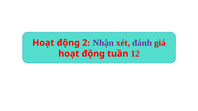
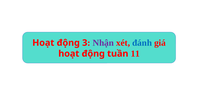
2: 2 -> 3
đánh colour: purple -> blue
12: 12 -> 11
